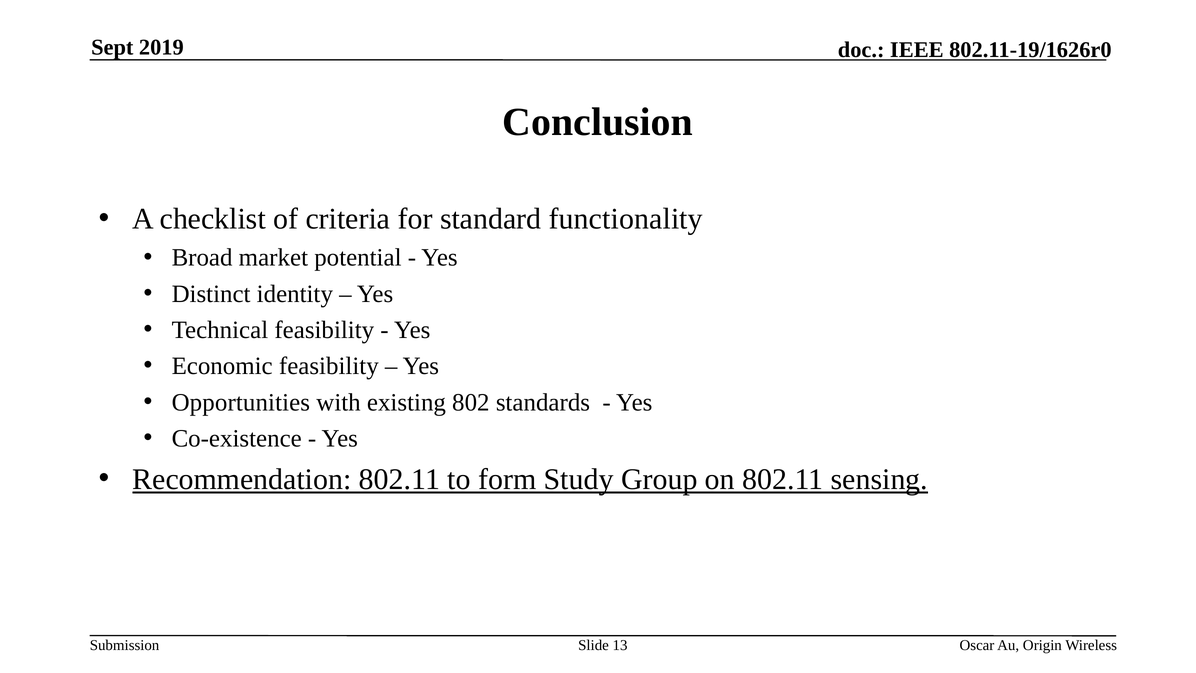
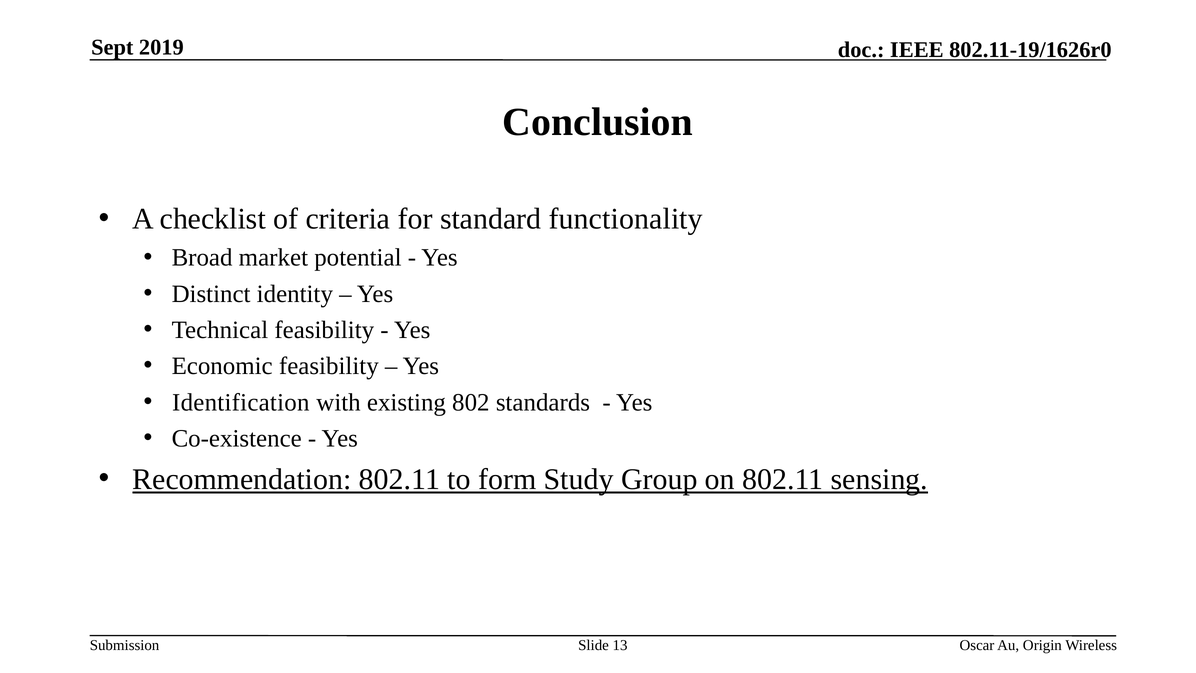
Opportunities: Opportunities -> Identification
